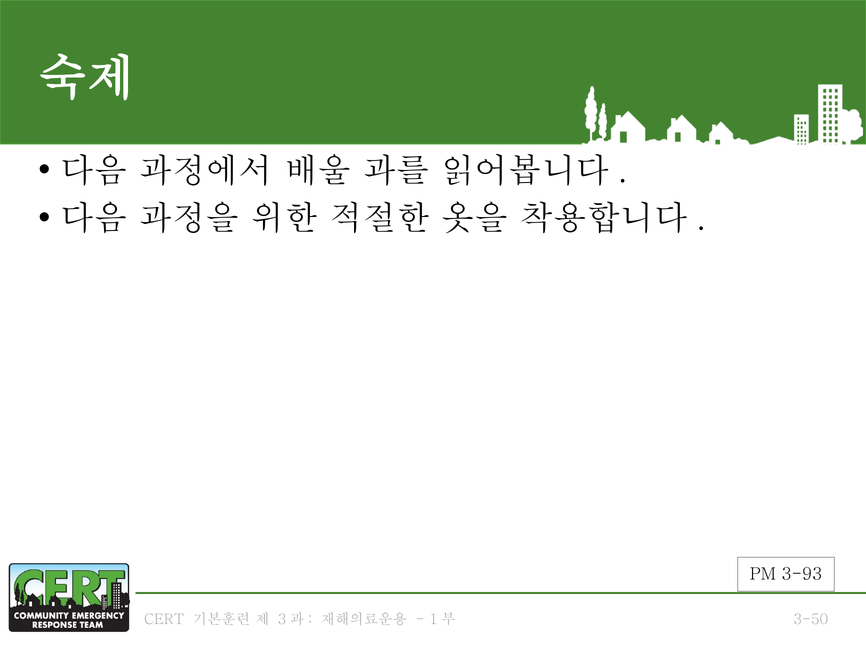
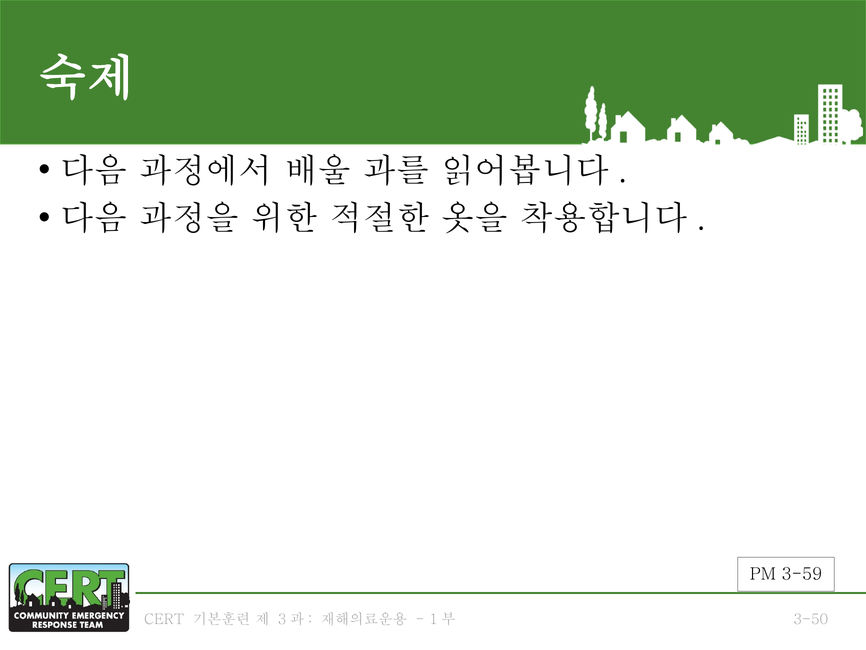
3-93: 3-93 -> 3-59
